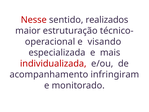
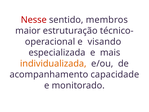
realizados: realizados -> membros
individualizada colour: red -> orange
infringiram: infringiram -> capacidade
